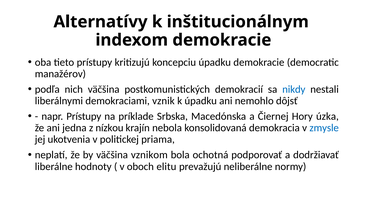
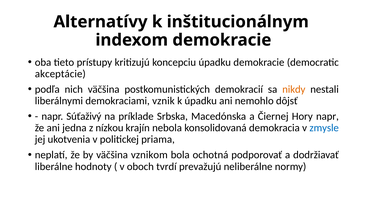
manažérov: manažérov -> akceptácie
nikdy colour: blue -> orange
napr Prístupy: Prístupy -> Súťaživý
Hory úzka: úzka -> napr
elitu: elitu -> tvrdí
